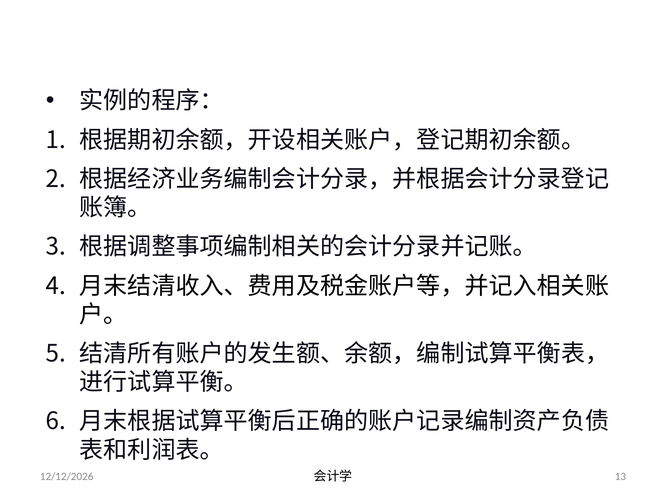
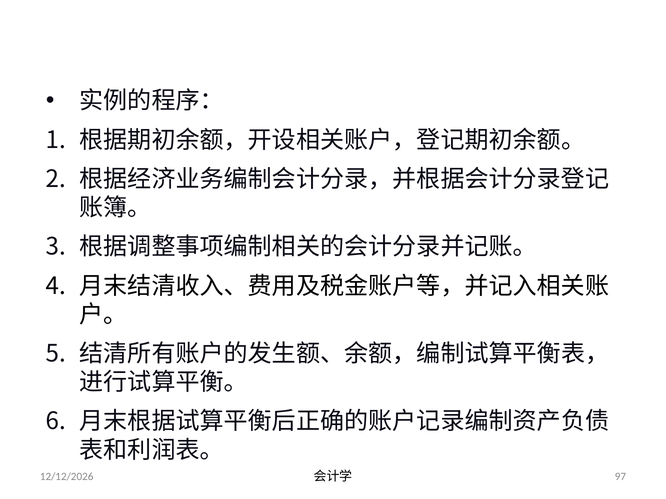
13: 13 -> 97
